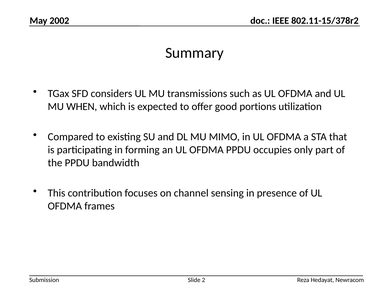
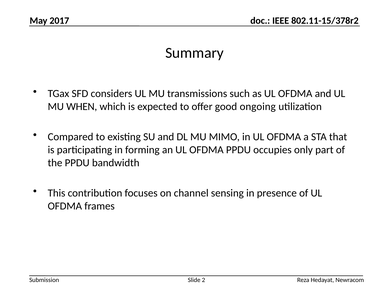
2002: 2002 -> 2017
portions: portions -> ongoing
